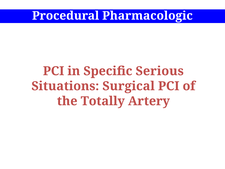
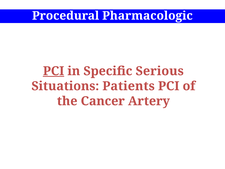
PCI at (54, 71) underline: none -> present
Surgical: Surgical -> Patients
Totally: Totally -> Cancer
